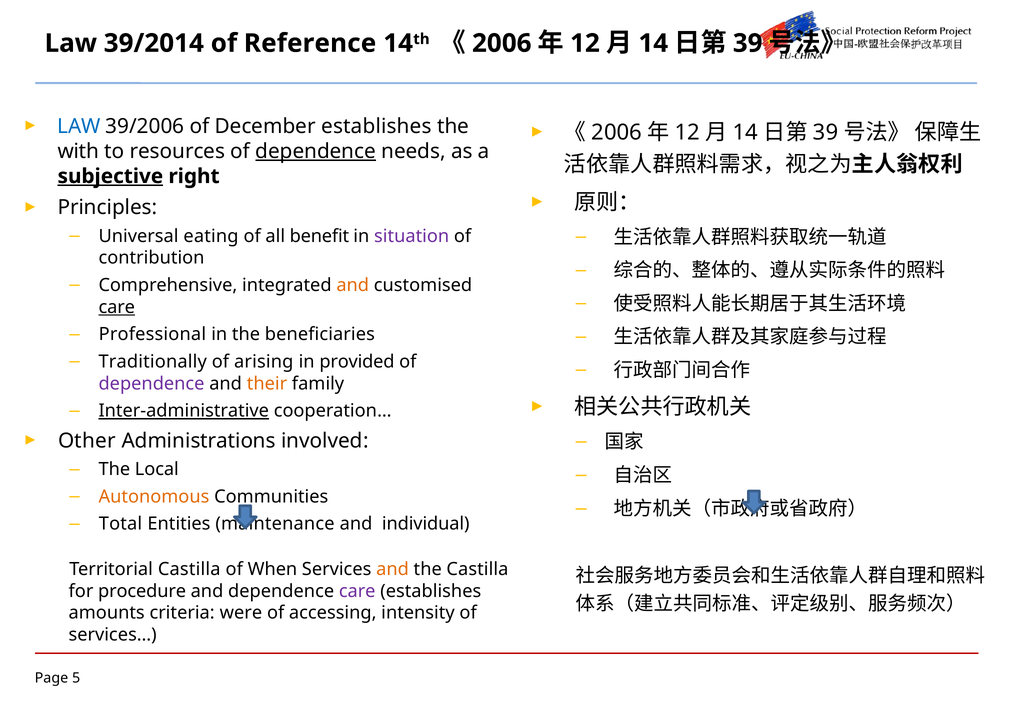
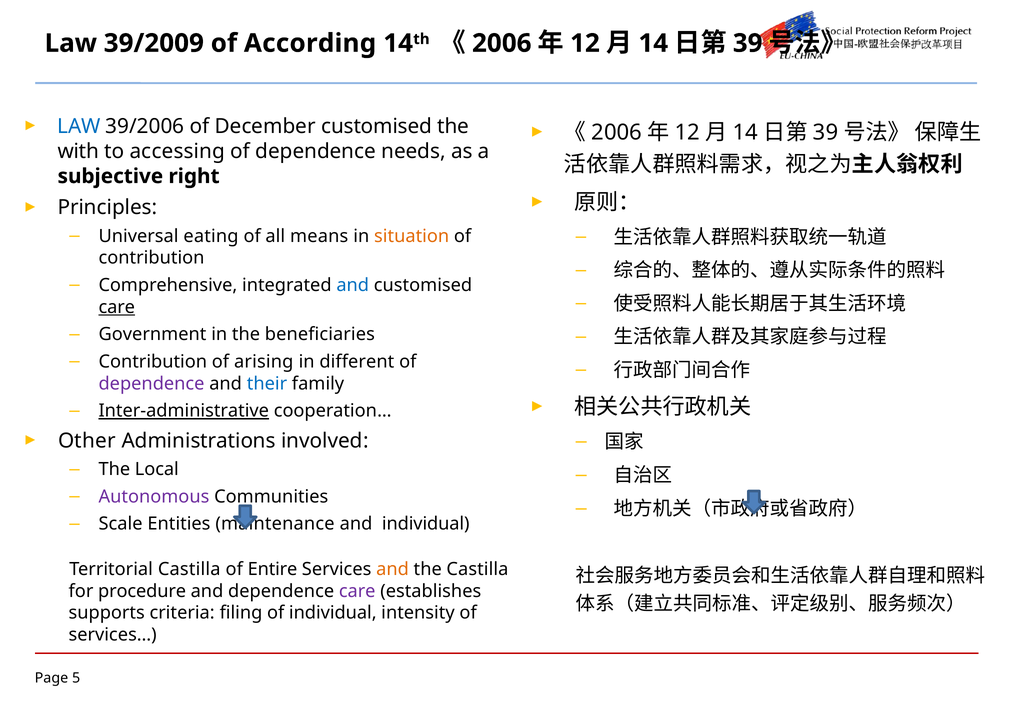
39/2014: 39/2014 -> 39/2009
Reference: Reference -> According
December establishes: establishes -> customised
resources: resources -> accessing
dependence at (316, 151) underline: present -> none
subjective underline: present -> none
benefit: benefit -> means
situation colour: purple -> orange
and at (353, 285) colour: orange -> blue
Professional: Professional -> Government
Traditionally at (153, 362): Traditionally -> Contribution
provided: provided -> different
their colour: orange -> blue
Autonomous colour: orange -> purple
Total: Total -> Scale
When: When -> Entire
amounts: amounts -> supports
were: were -> filing
of accessing: accessing -> individual
